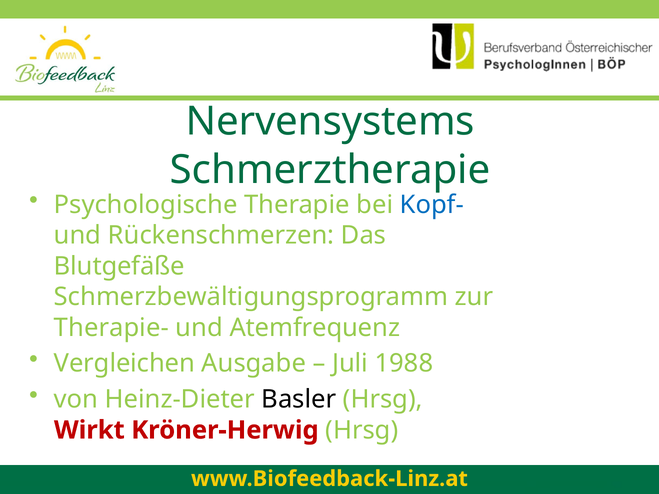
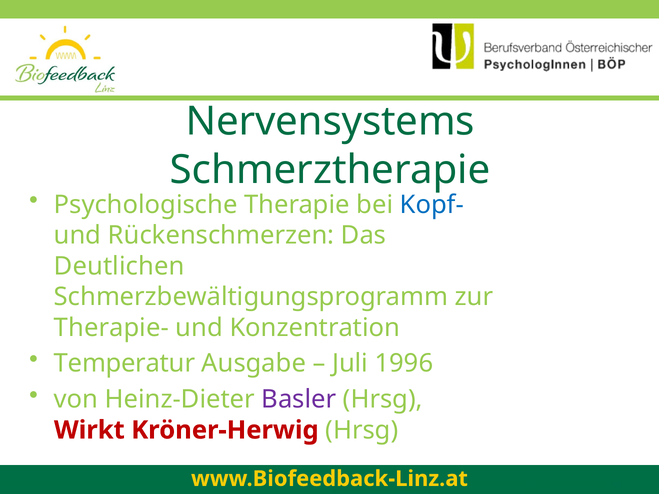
Blutgefäße: Blutgefäße -> Deutlichen
Atemfrequenz: Atemfrequenz -> Konzentration
Vergleichen: Vergleichen -> Temperatur
1988: 1988 -> 1996
Basler colour: black -> purple
